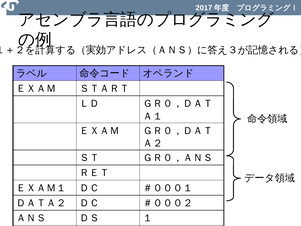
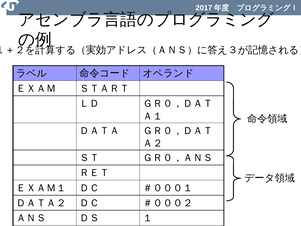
ＥＸＡＭ at (99, 131): ＥＸＡＭ -> ＤＡＴＡ
